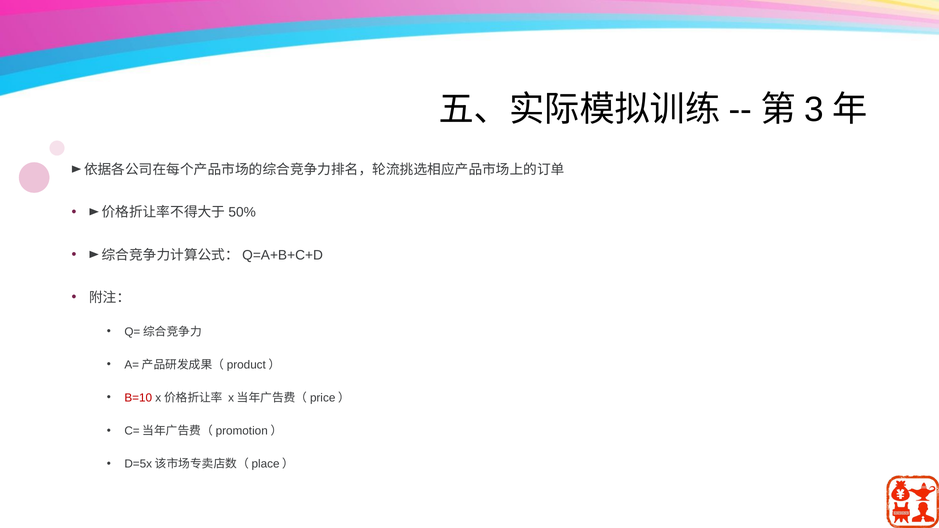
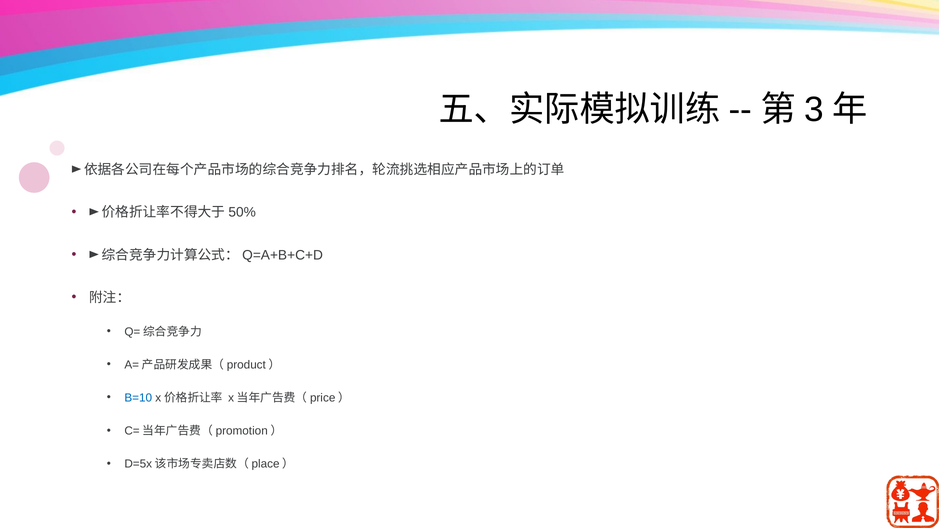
B=10 colour: red -> blue
